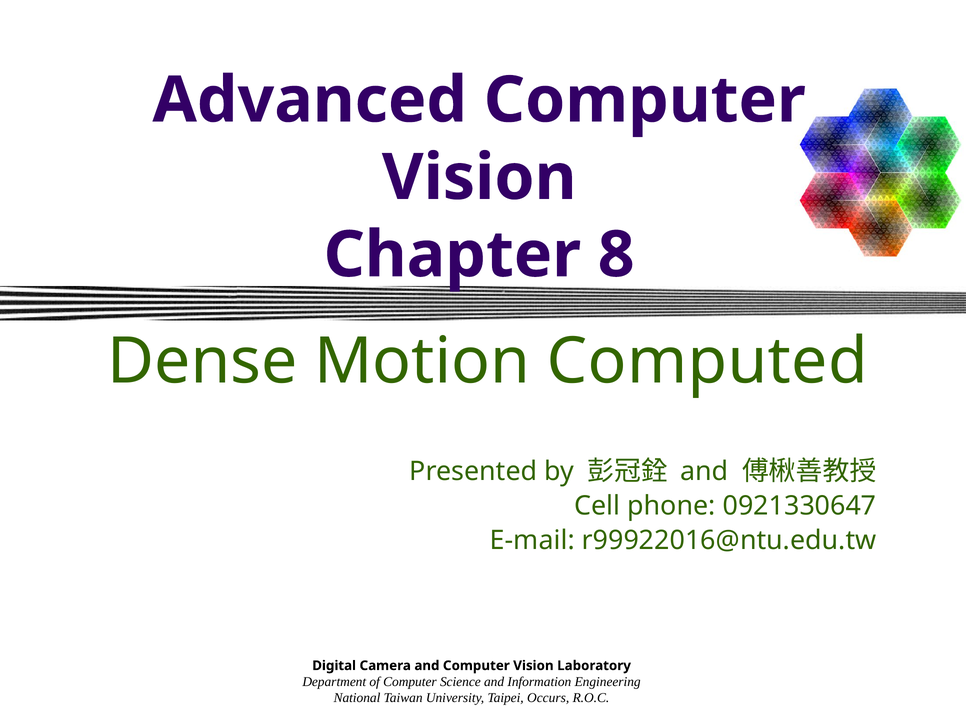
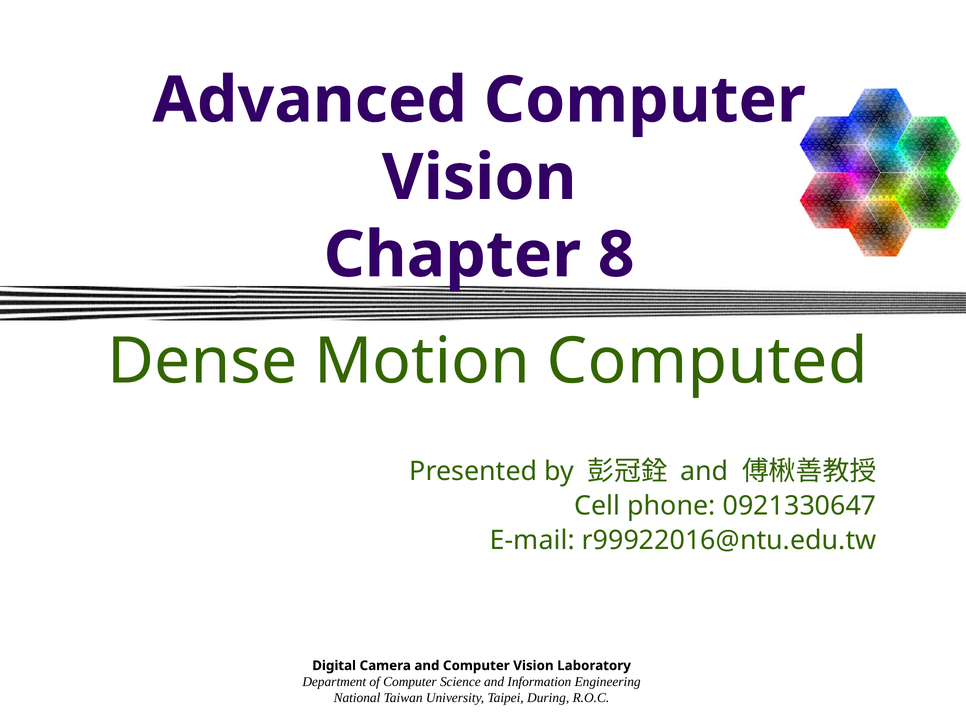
Occurs: Occurs -> During
